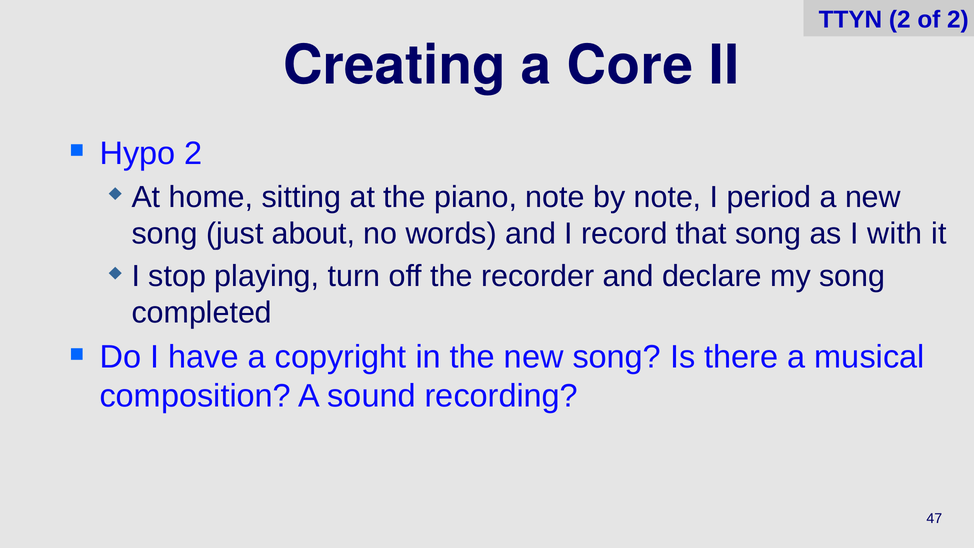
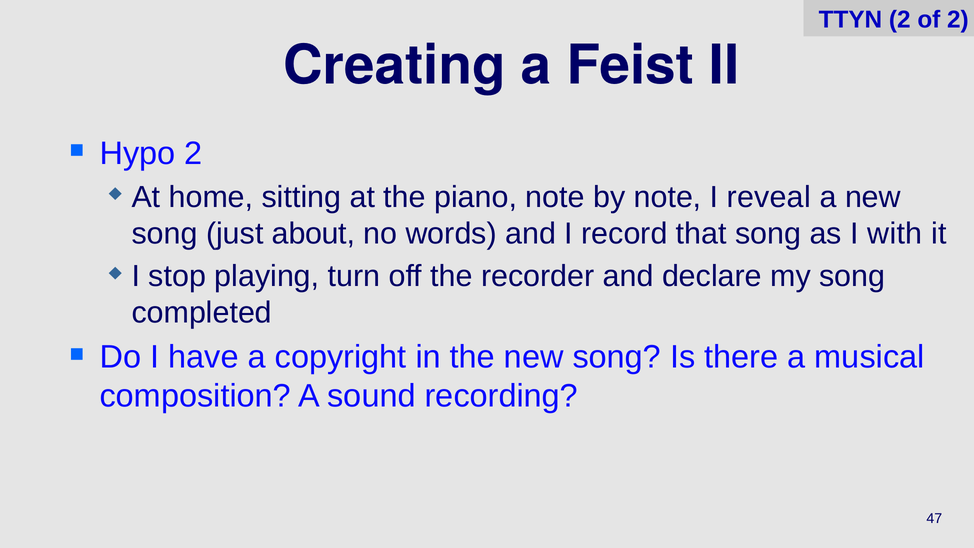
Core: Core -> Feist
period: period -> reveal
